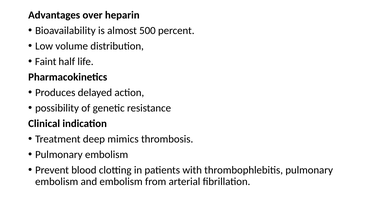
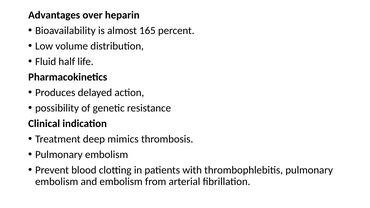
500: 500 -> 165
Faint: Faint -> Fluid
